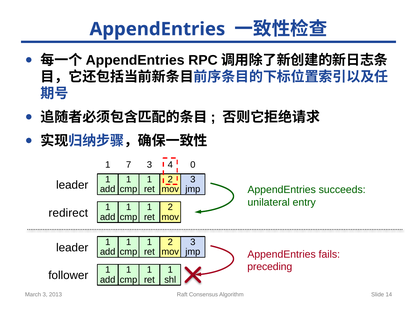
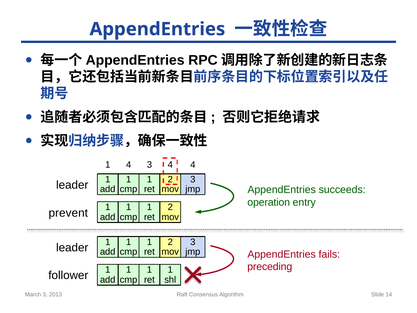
1 7: 7 -> 4
4 0: 0 -> 4
unilateral: unilateral -> operation
redirect: redirect -> prevent
